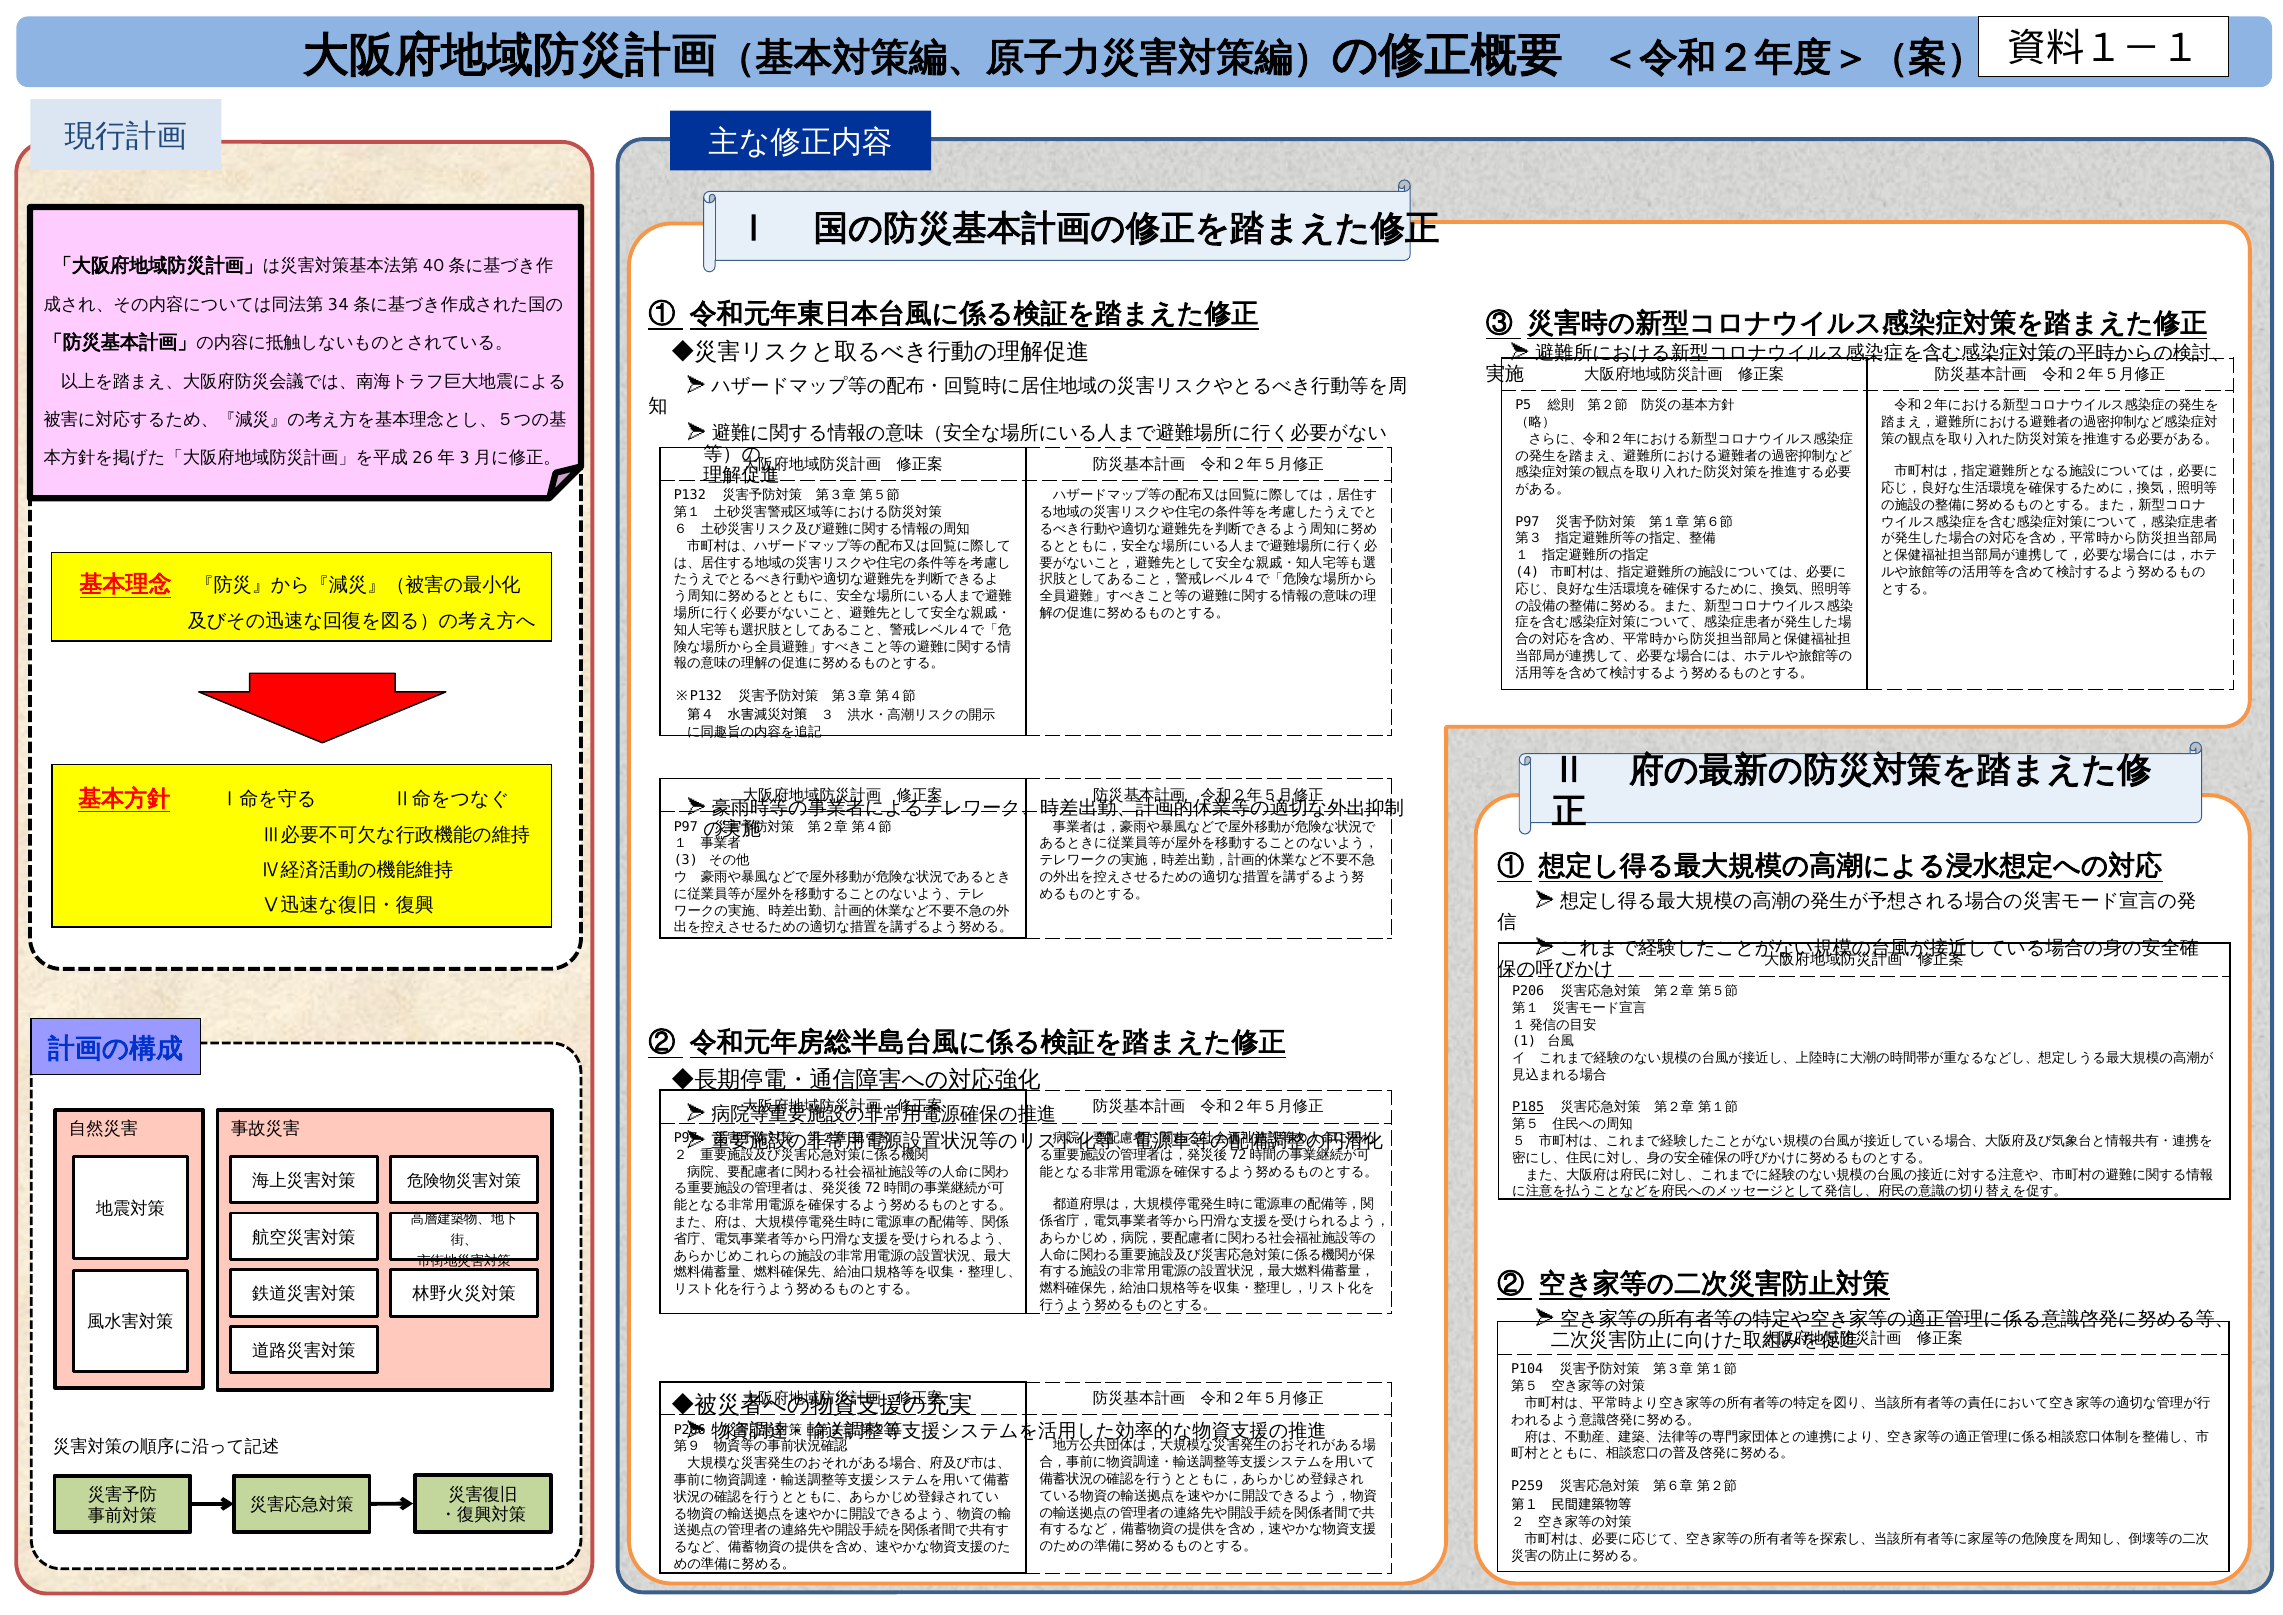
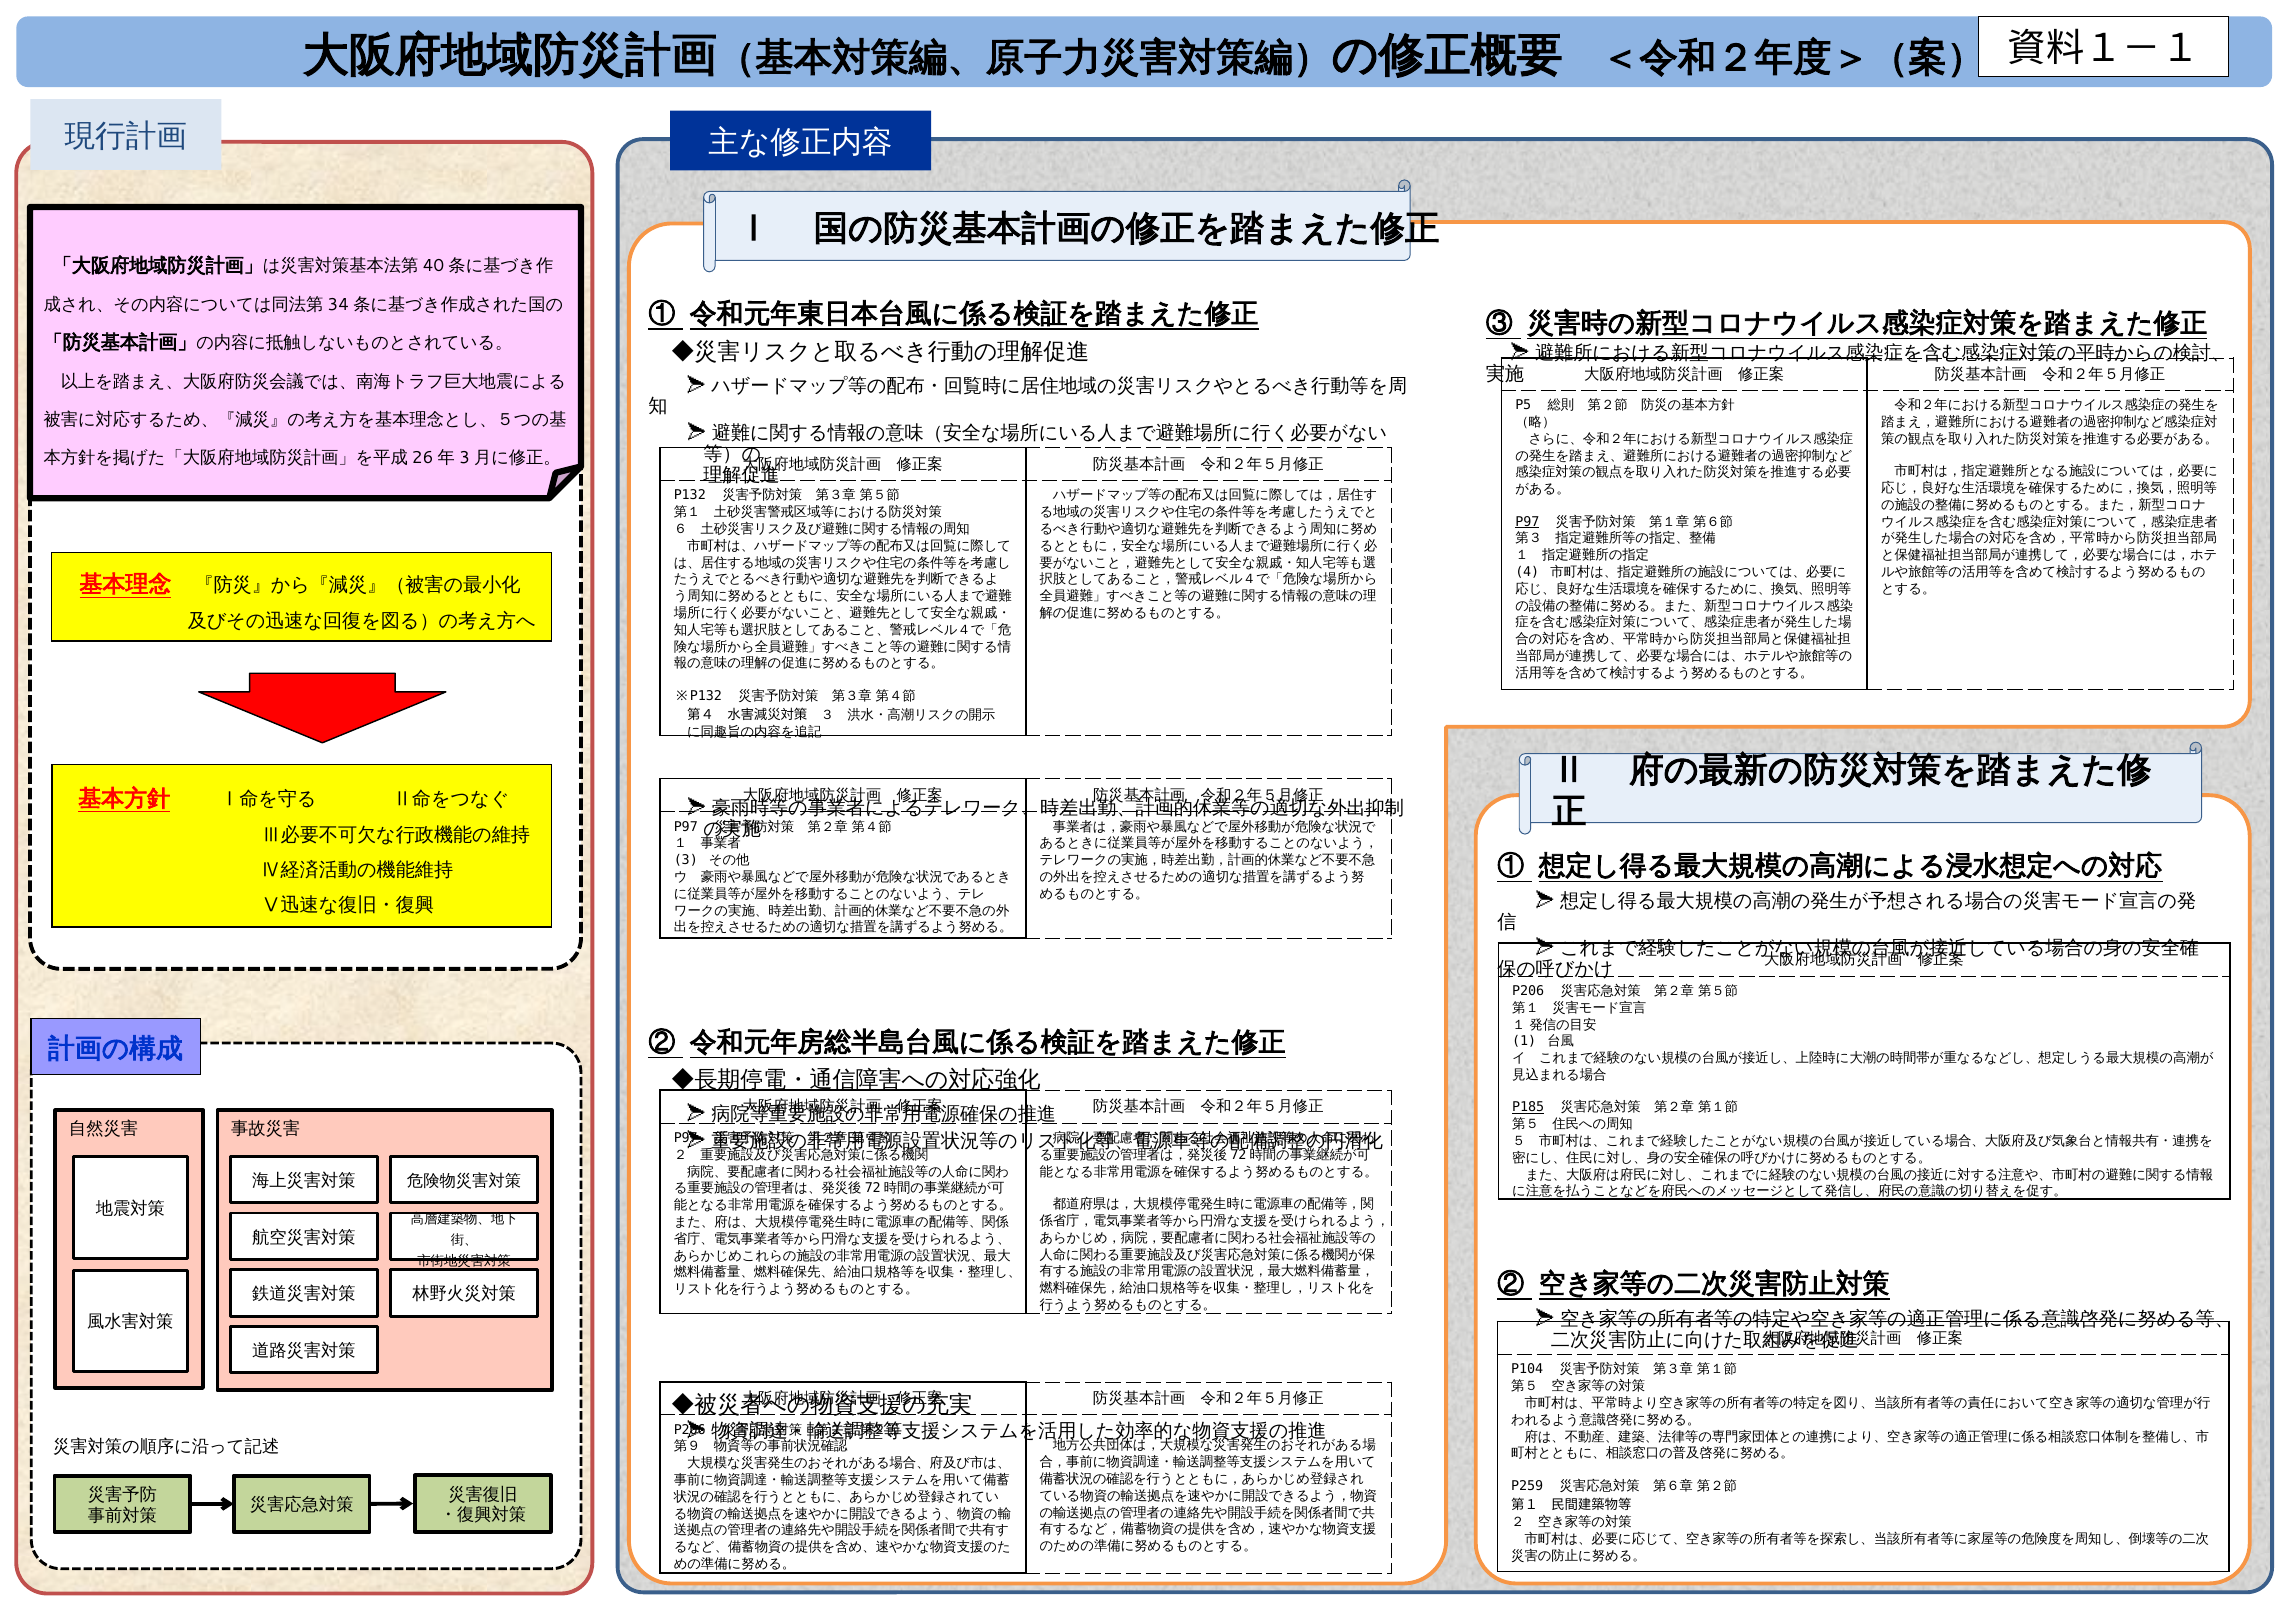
P97 at (1527, 522) underline: none -> present
